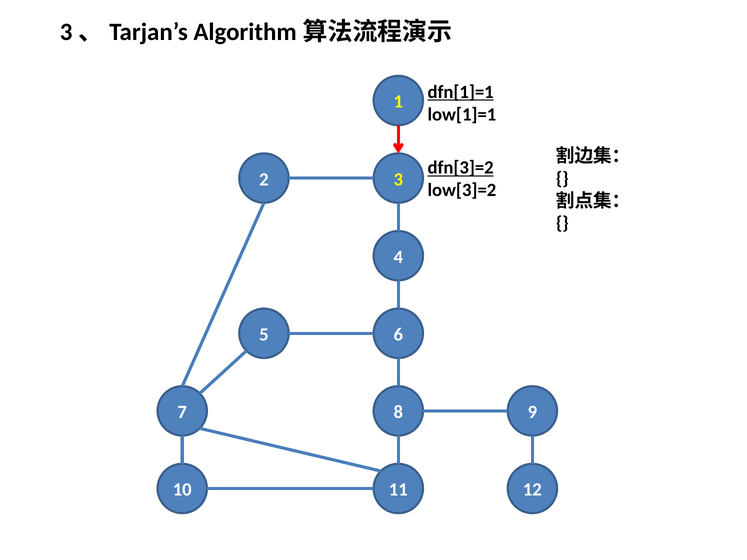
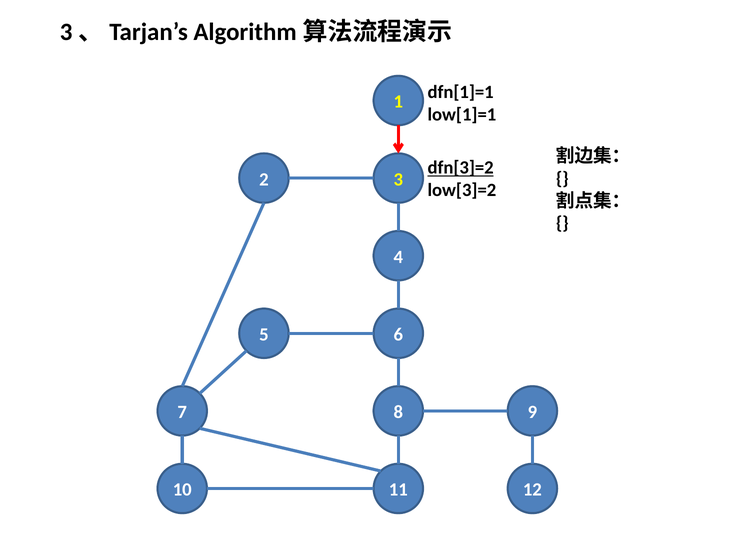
dfn[1]=1 underline: present -> none
